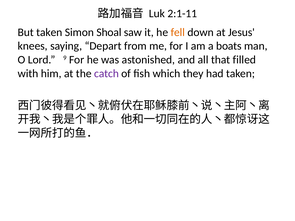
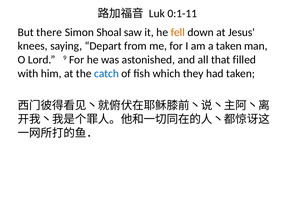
2:1-11: 2:1-11 -> 0:1-11
But taken: taken -> there
a boats: boats -> taken
catch colour: purple -> blue
